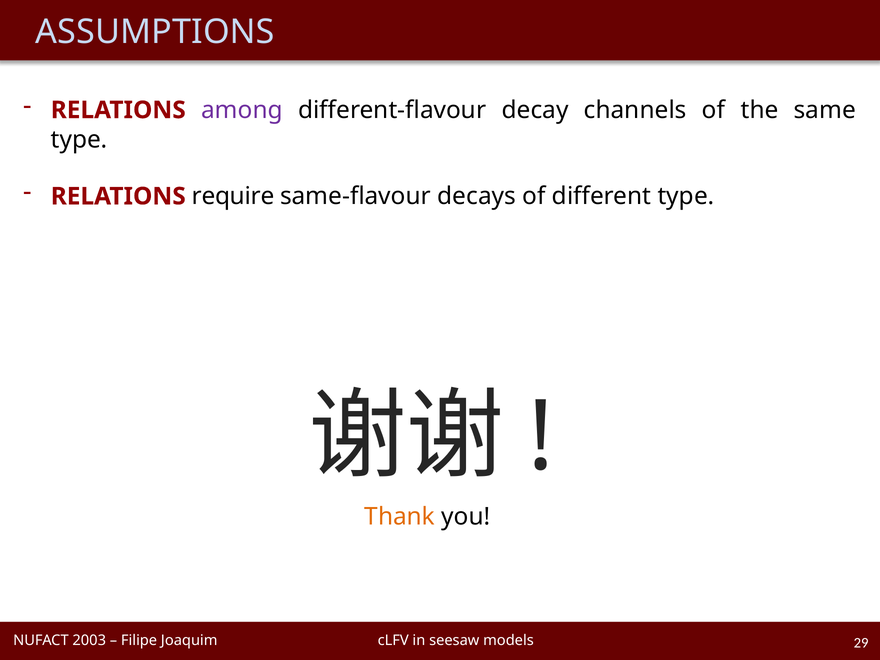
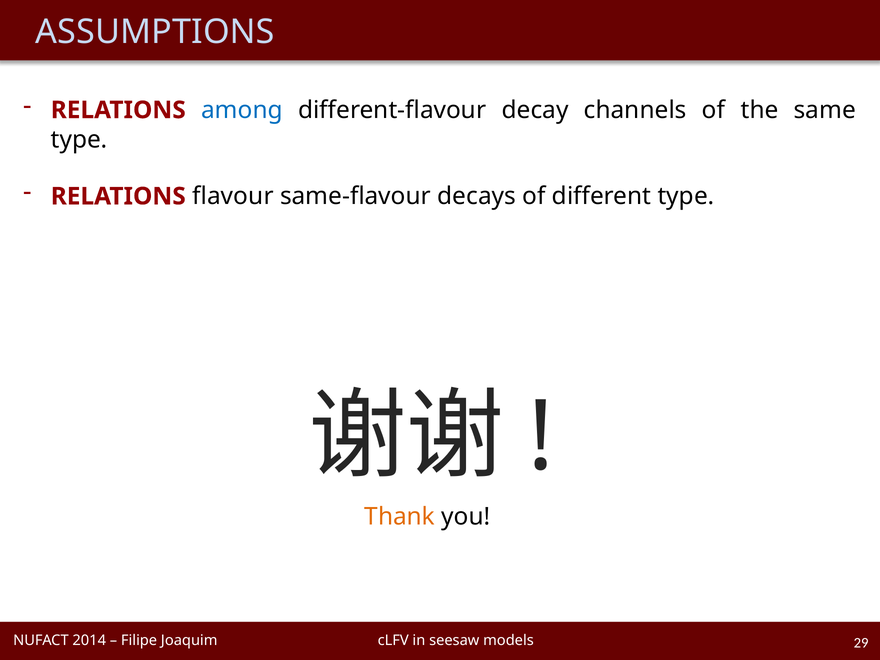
among colour: purple -> blue
require: require -> flavour
2003: 2003 -> 2014
